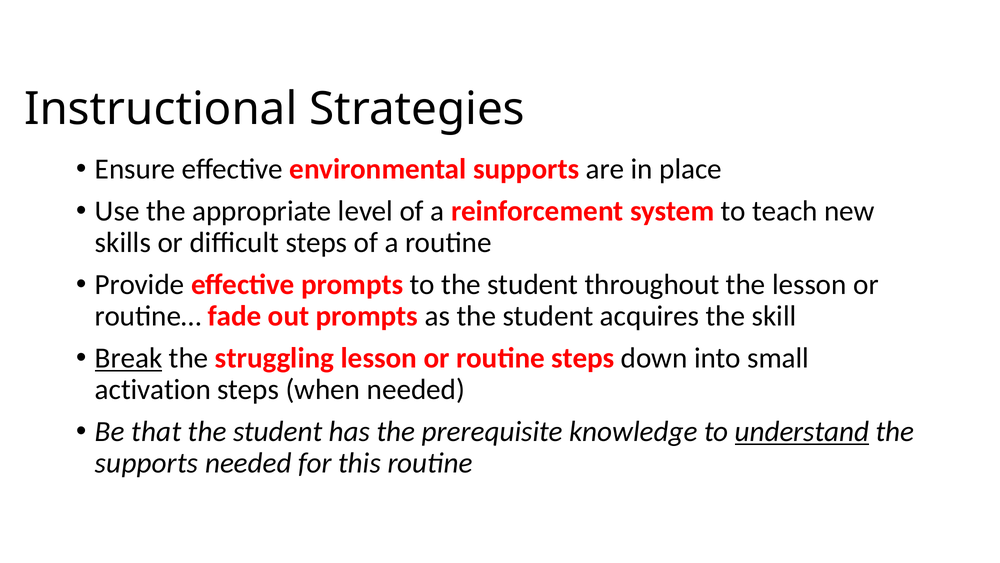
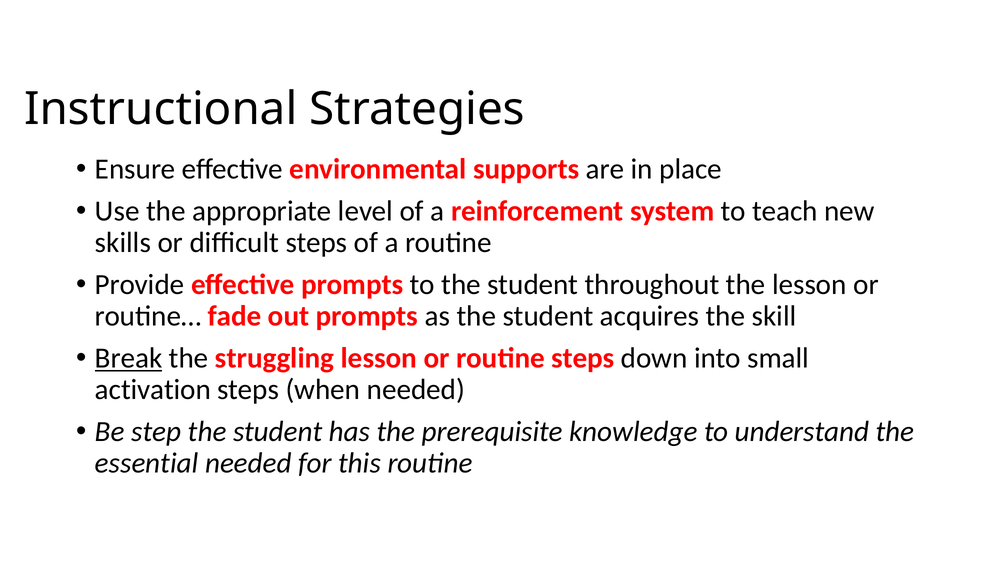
that: that -> step
understand underline: present -> none
supports at (147, 463): supports -> essential
